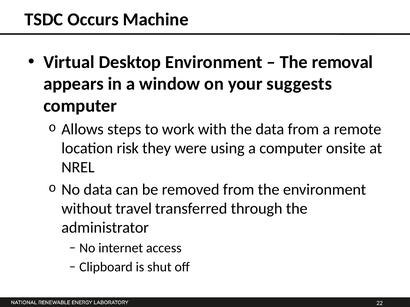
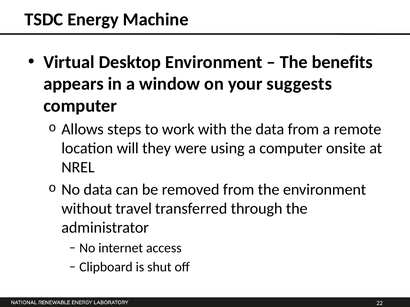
Occurs: Occurs -> Energy
removal: removal -> benefits
risk: risk -> will
